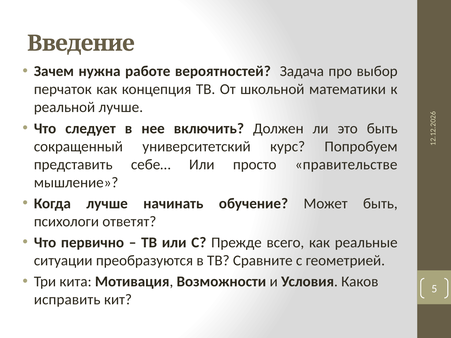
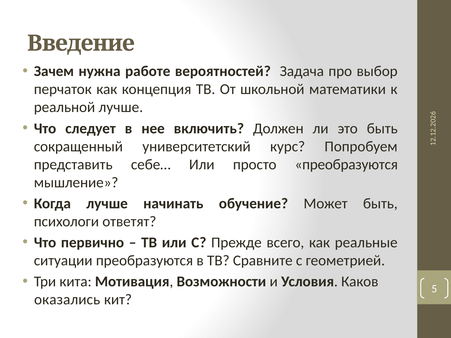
просто правительстве: правительстве -> преобразуются
исправить: исправить -> оказались
